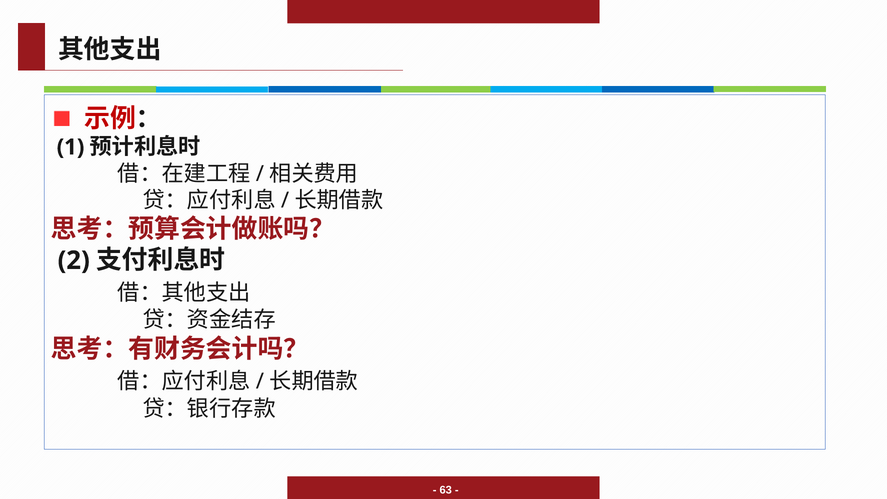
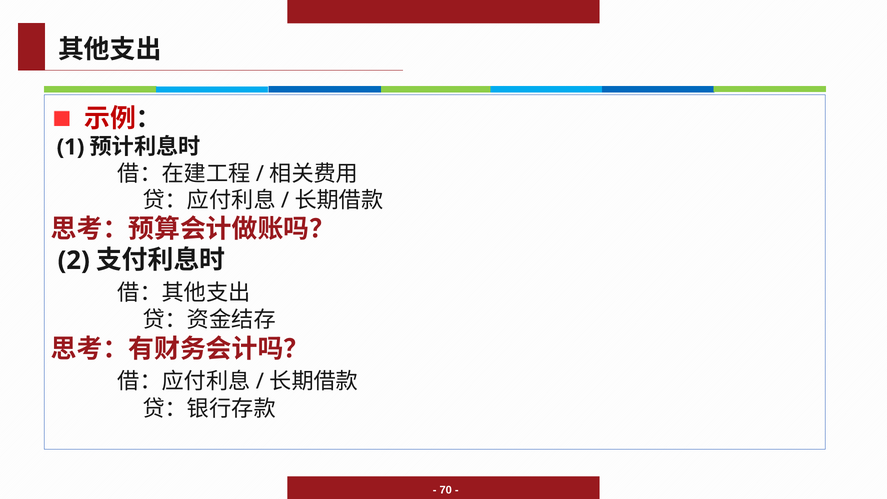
63: 63 -> 70
